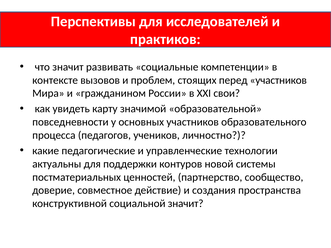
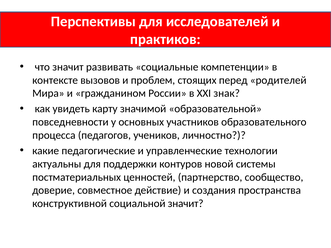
перед участников: участников -> родителей
свои: свои -> знак
